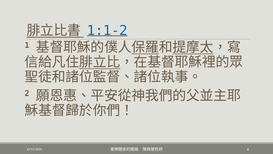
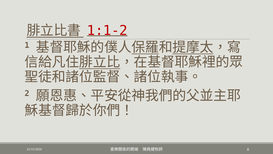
1:1-2 colour: blue -> red
